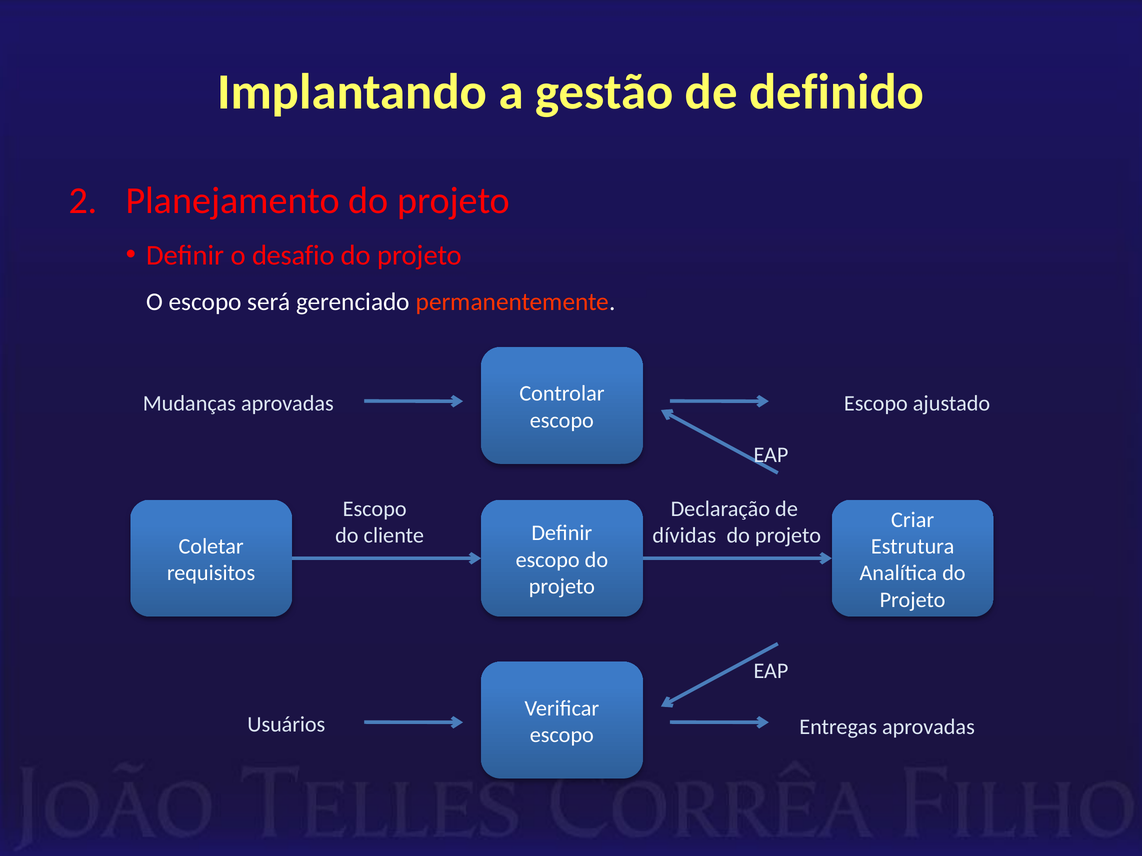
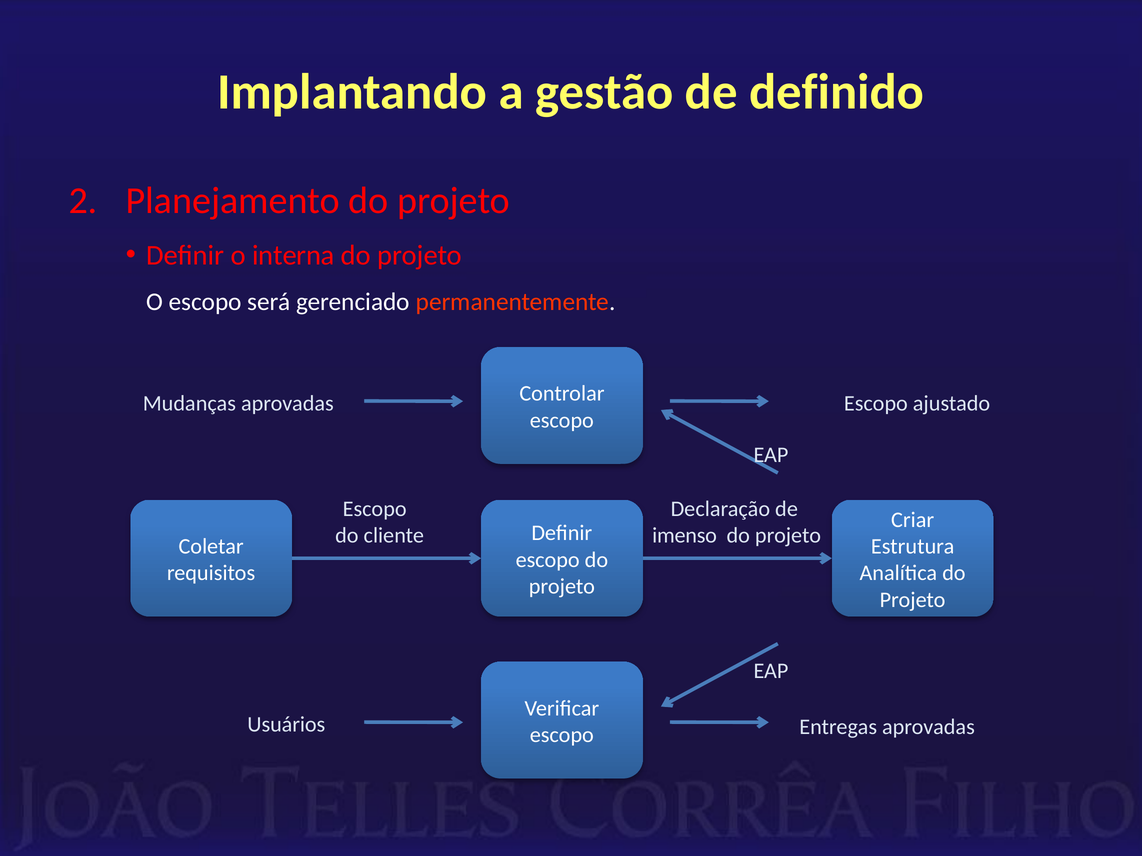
desafio: desafio -> interna
dívidas: dívidas -> imenso
